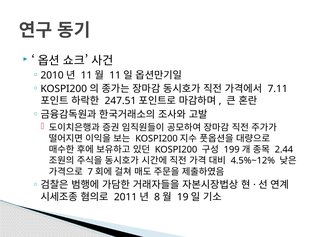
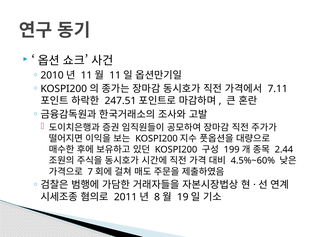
4.5%~12%: 4.5%~12% -> 4.5%~60%
